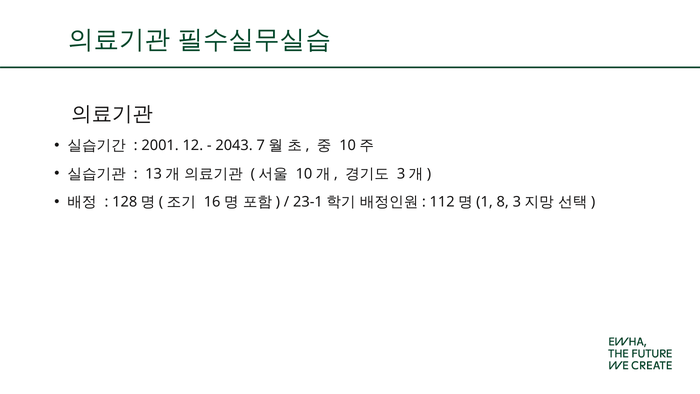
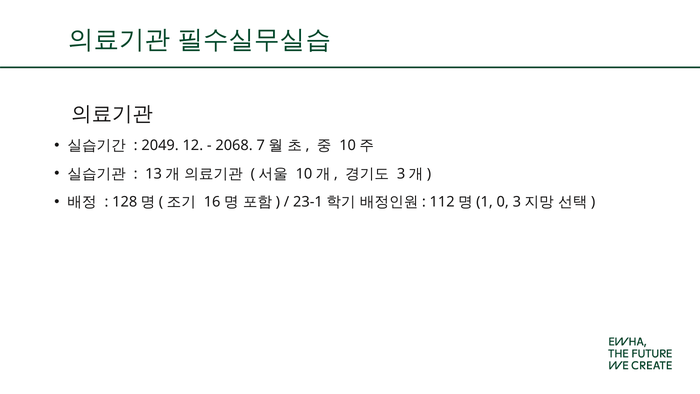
2001: 2001 -> 2049
2043: 2043 -> 2068
8: 8 -> 0
